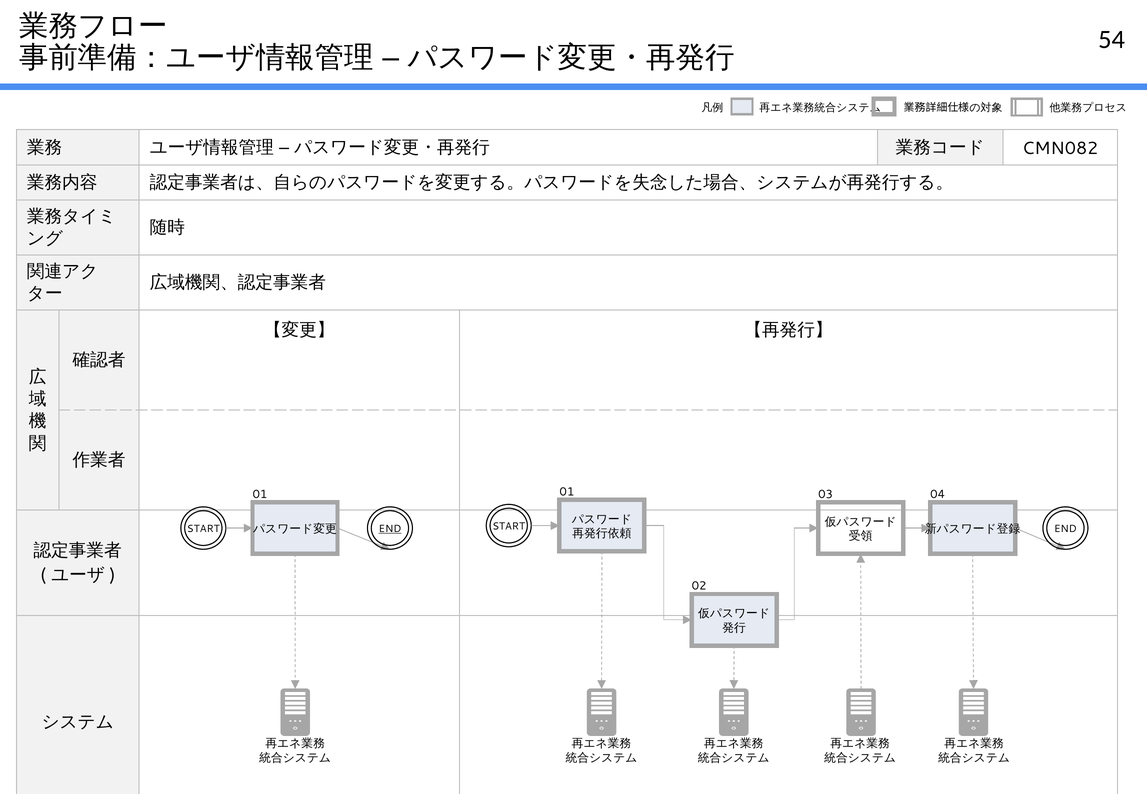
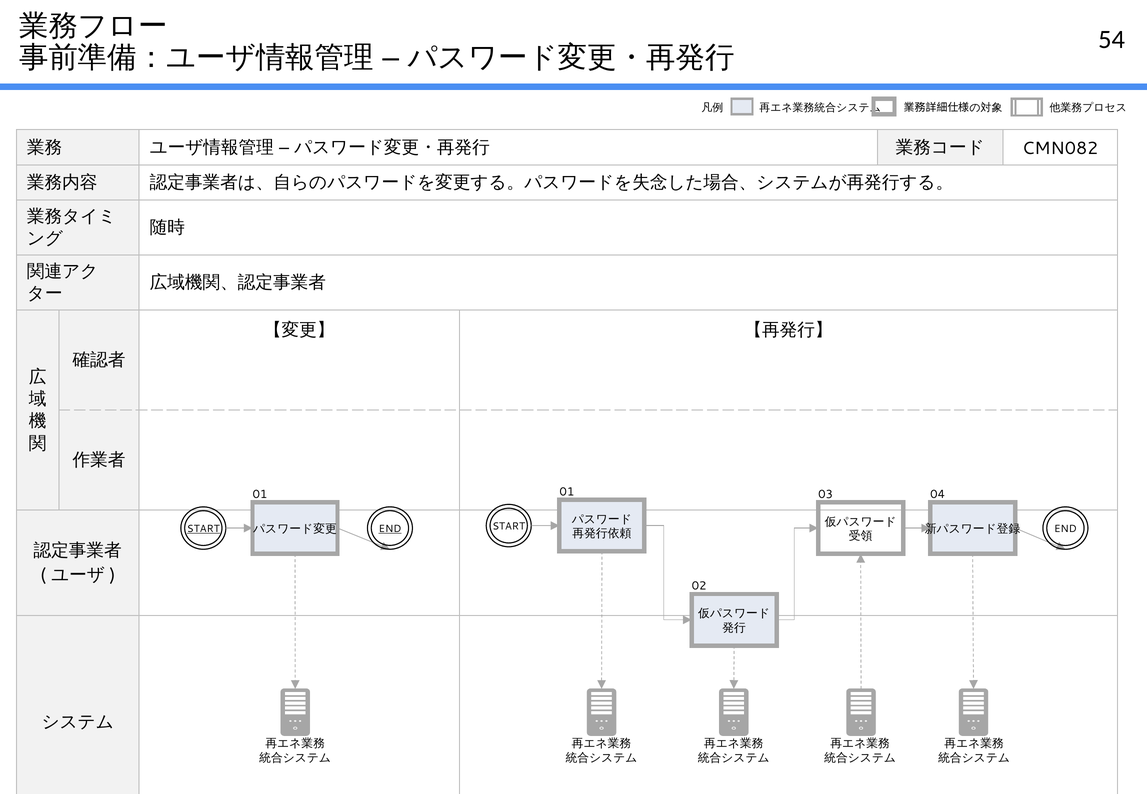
START at (203, 529) underline: none -> present
